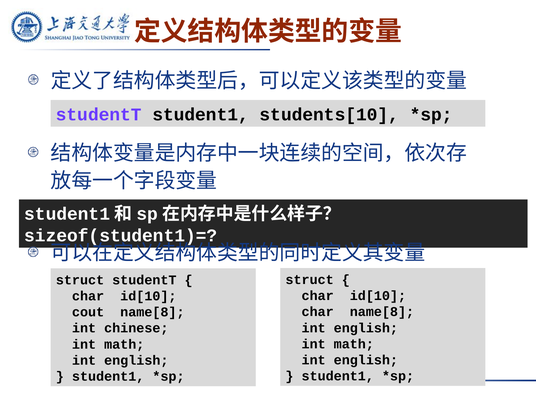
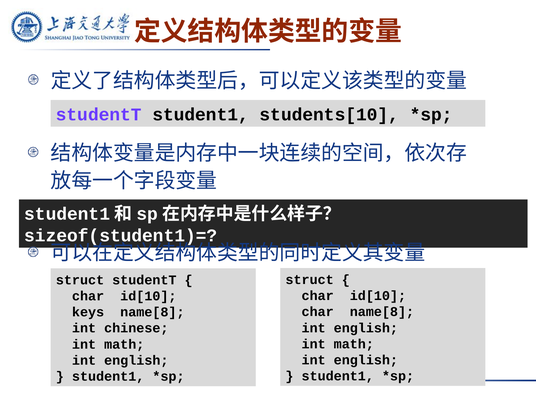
cout: cout -> keys
